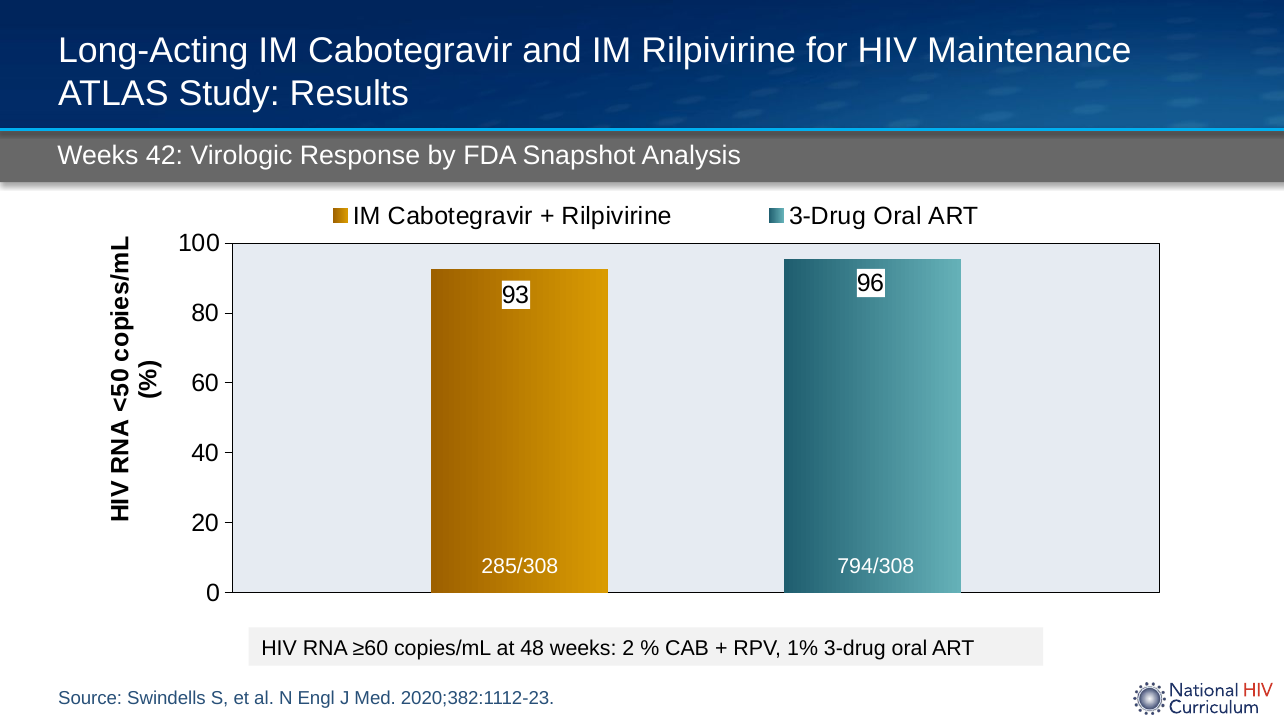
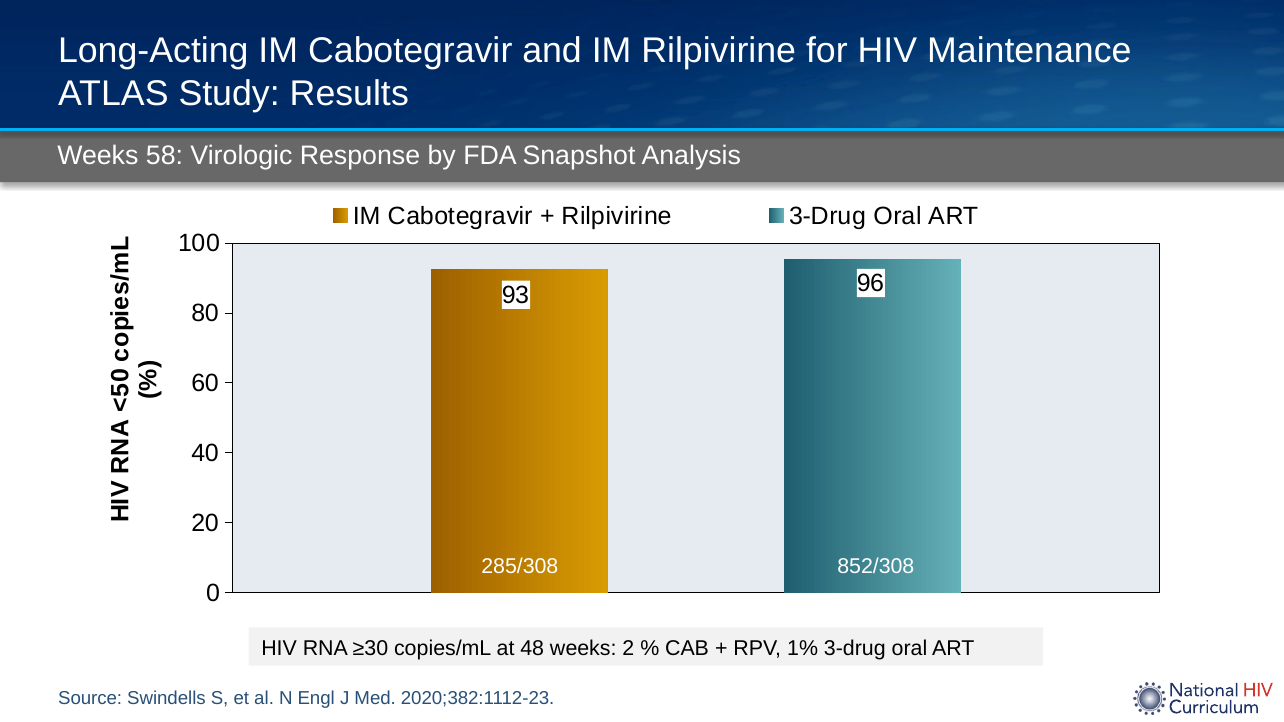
42: 42 -> 58
794/308: 794/308 -> 852/308
≥60: ≥60 -> ≥30
